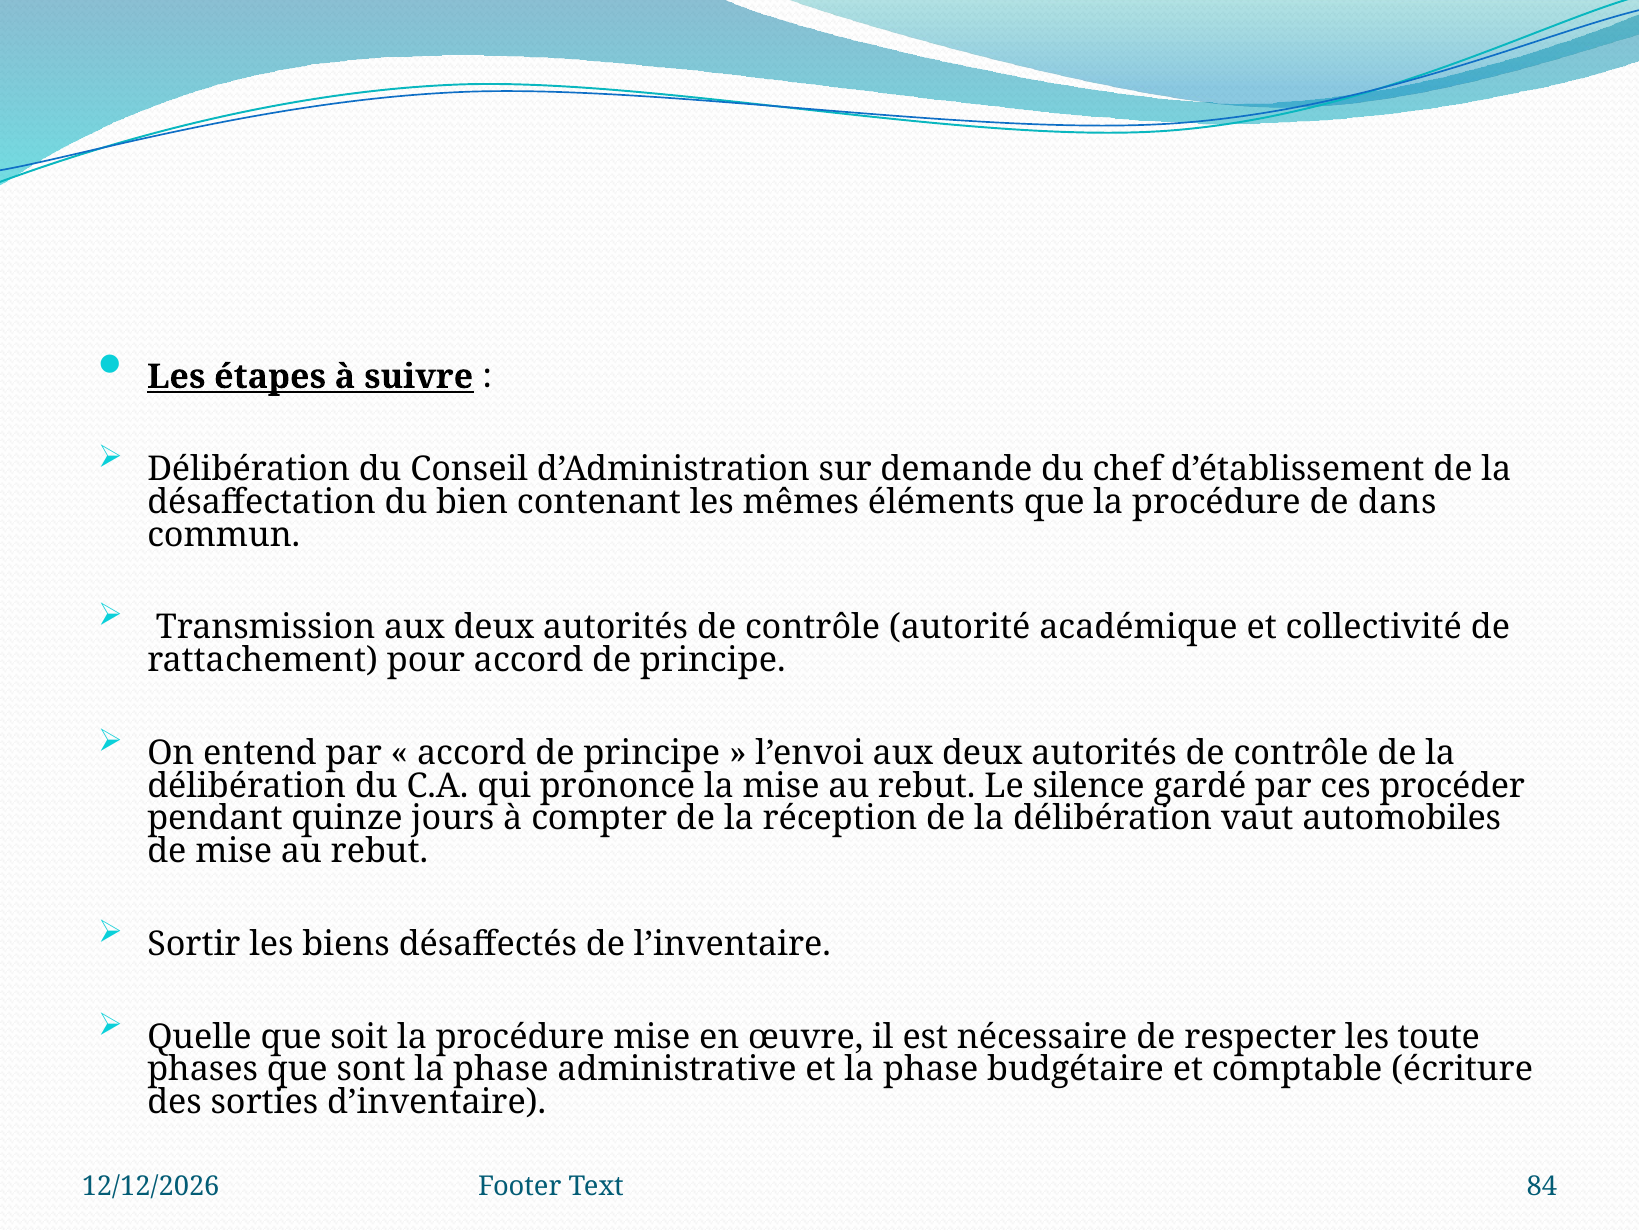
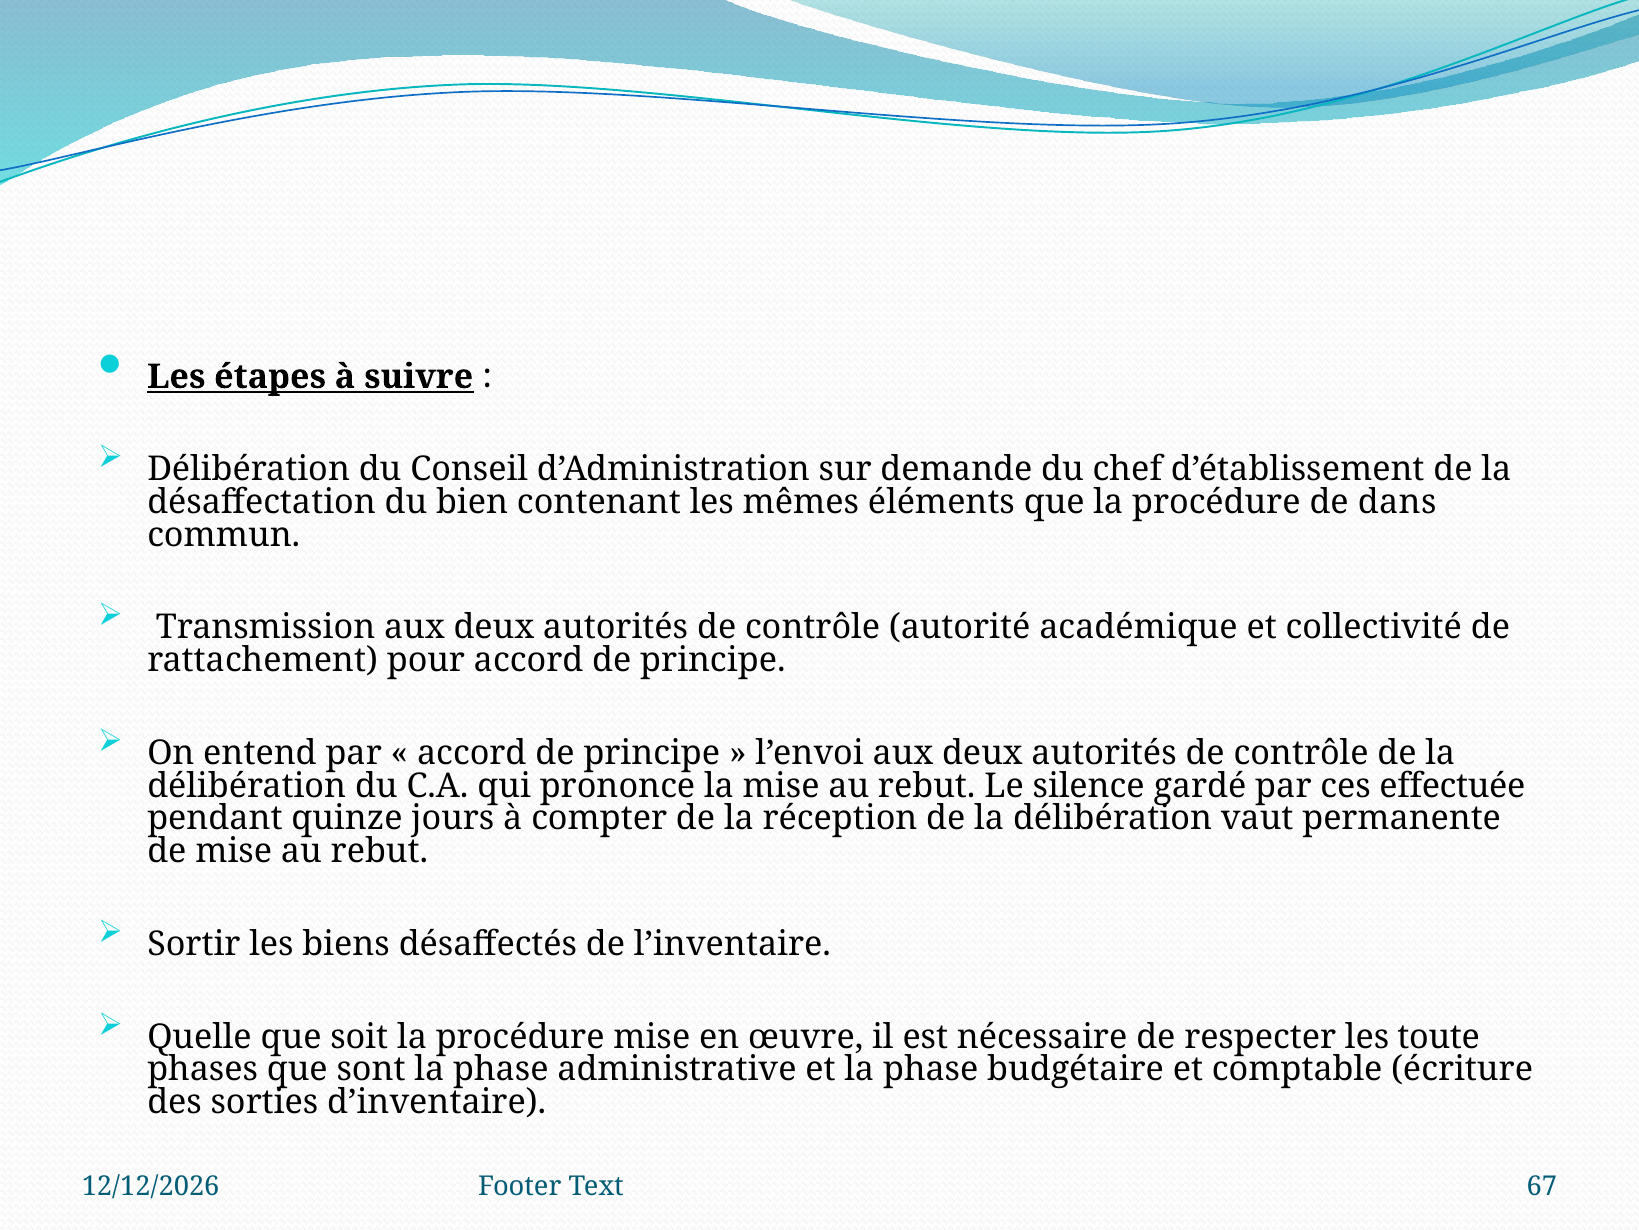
procéder: procéder -> effectuée
automobiles: automobiles -> permanente
84: 84 -> 67
